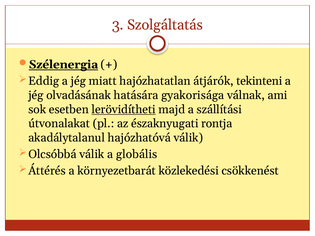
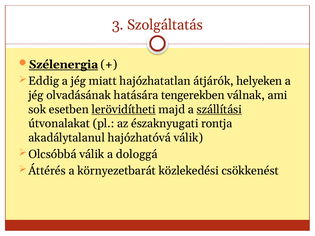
tekinteni: tekinteni -> helyeken
gyakorisága: gyakorisága -> tengerekben
szállítási underline: none -> present
globális: globális -> dologgá
